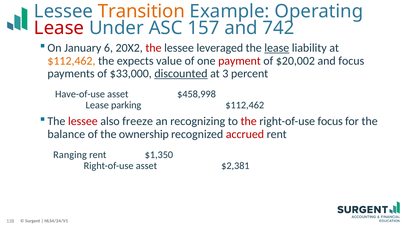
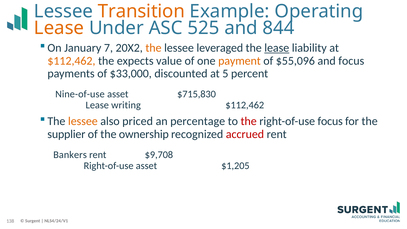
Lease at (59, 28) colour: red -> orange
157: 157 -> 525
742: 742 -> 844
6: 6 -> 7
the at (153, 48) colour: red -> orange
payment colour: red -> orange
$20,002: $20,002 -> $55,096
discounted underline: present -> none
3: 3 -> 5
Have-of-use: Have-of-use -> Nine-of-use
$458,998: $458,998 -> $715,830
parking: parking -> writing
lessee at (83, 121) colour: red -> orange
freeze: freeze -> priced
recognizing: recognizing -> percentage
balance: balance -> supplier
Ranging: Ranging -> Bankers
$1,350: $1,350 -> $9,708
$2,381: $2,381 -> $1,205
